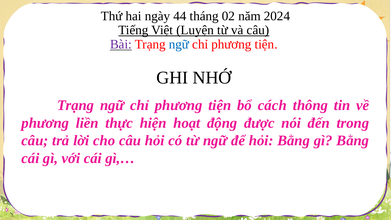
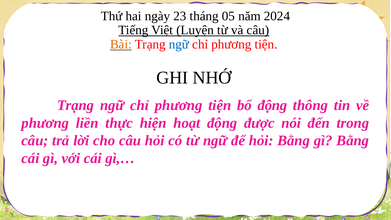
44: 44 -> 23
02: 02 -> 05
Bài colour: purple -> orange
bổ cách: cách -> động
